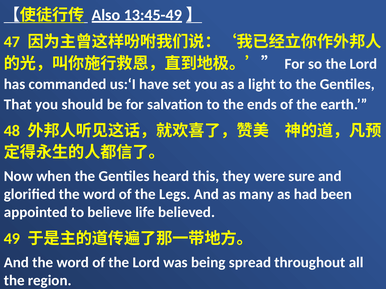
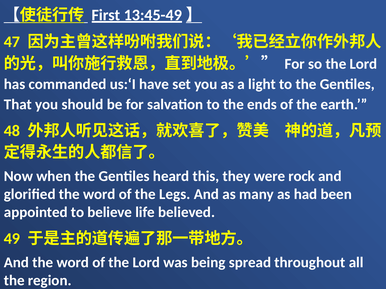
Also: Also -> First
sure: sure -> rock
